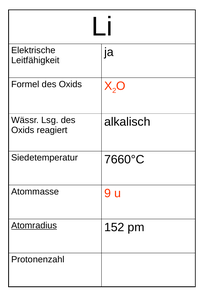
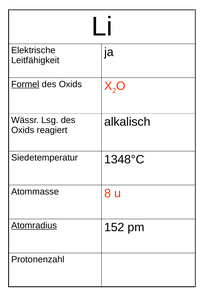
Formel underline: none -> present
7660°C: 7660°C -> 1348°C
9: 9 -> 8
